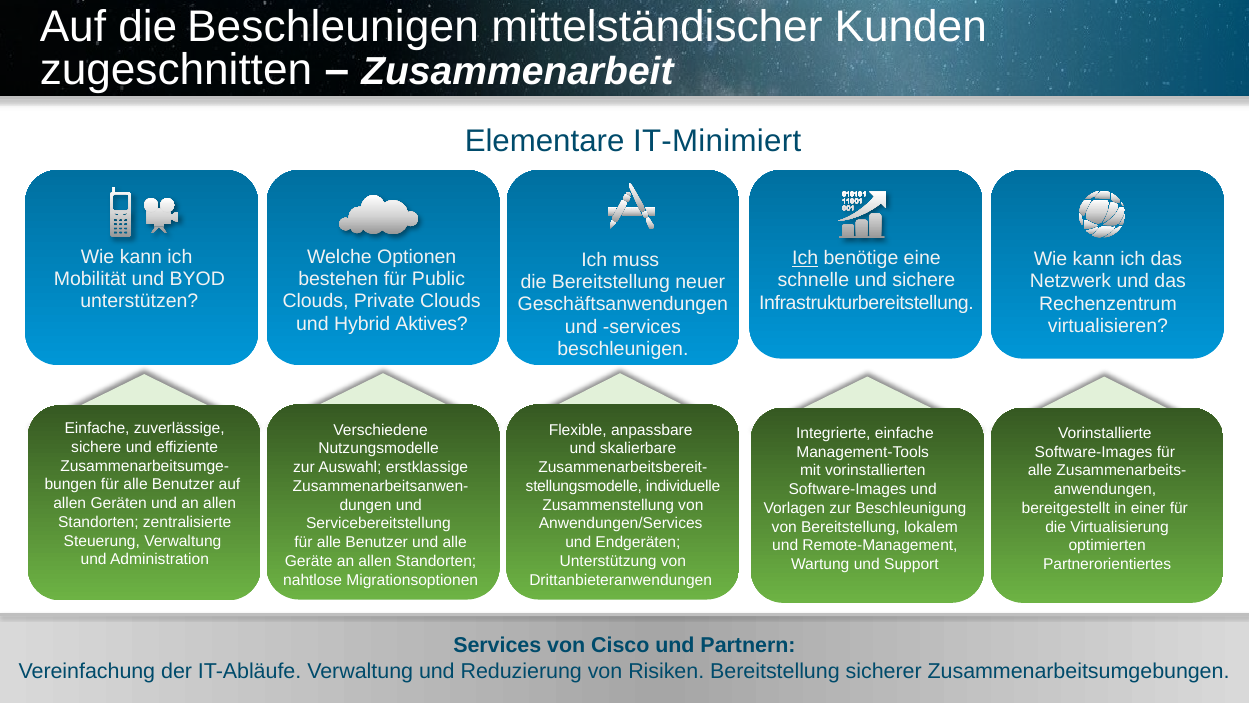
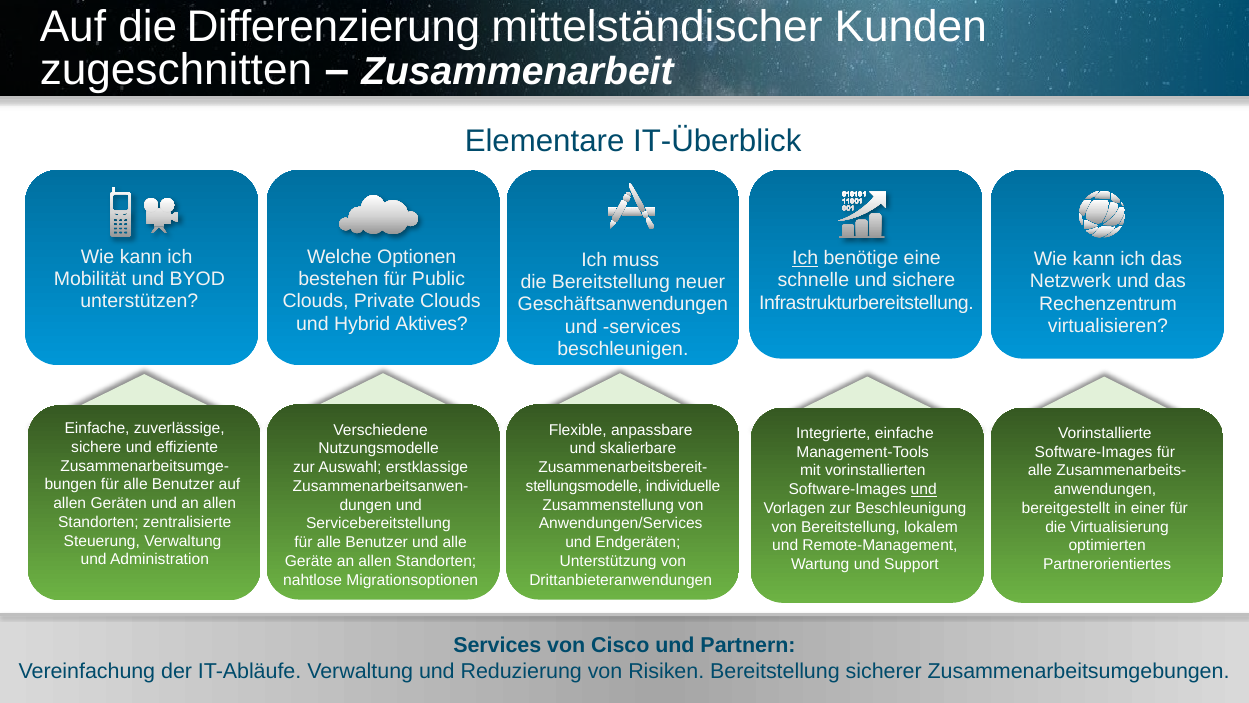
die Beschleunigen: Beschleunigen -> Differenzierung
IT-Minimiert: IT-Minimiert -> IT-Überblick
und at (924, 489) underline: none -> present
